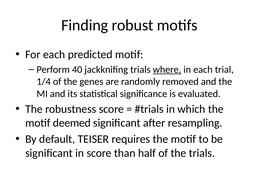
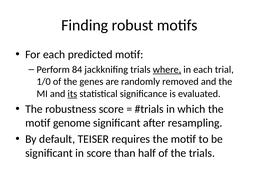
40: 40 -> 84
1/4: 1/4 -> 1/0
its underline: none -> present
deemed: deemed -> genome
